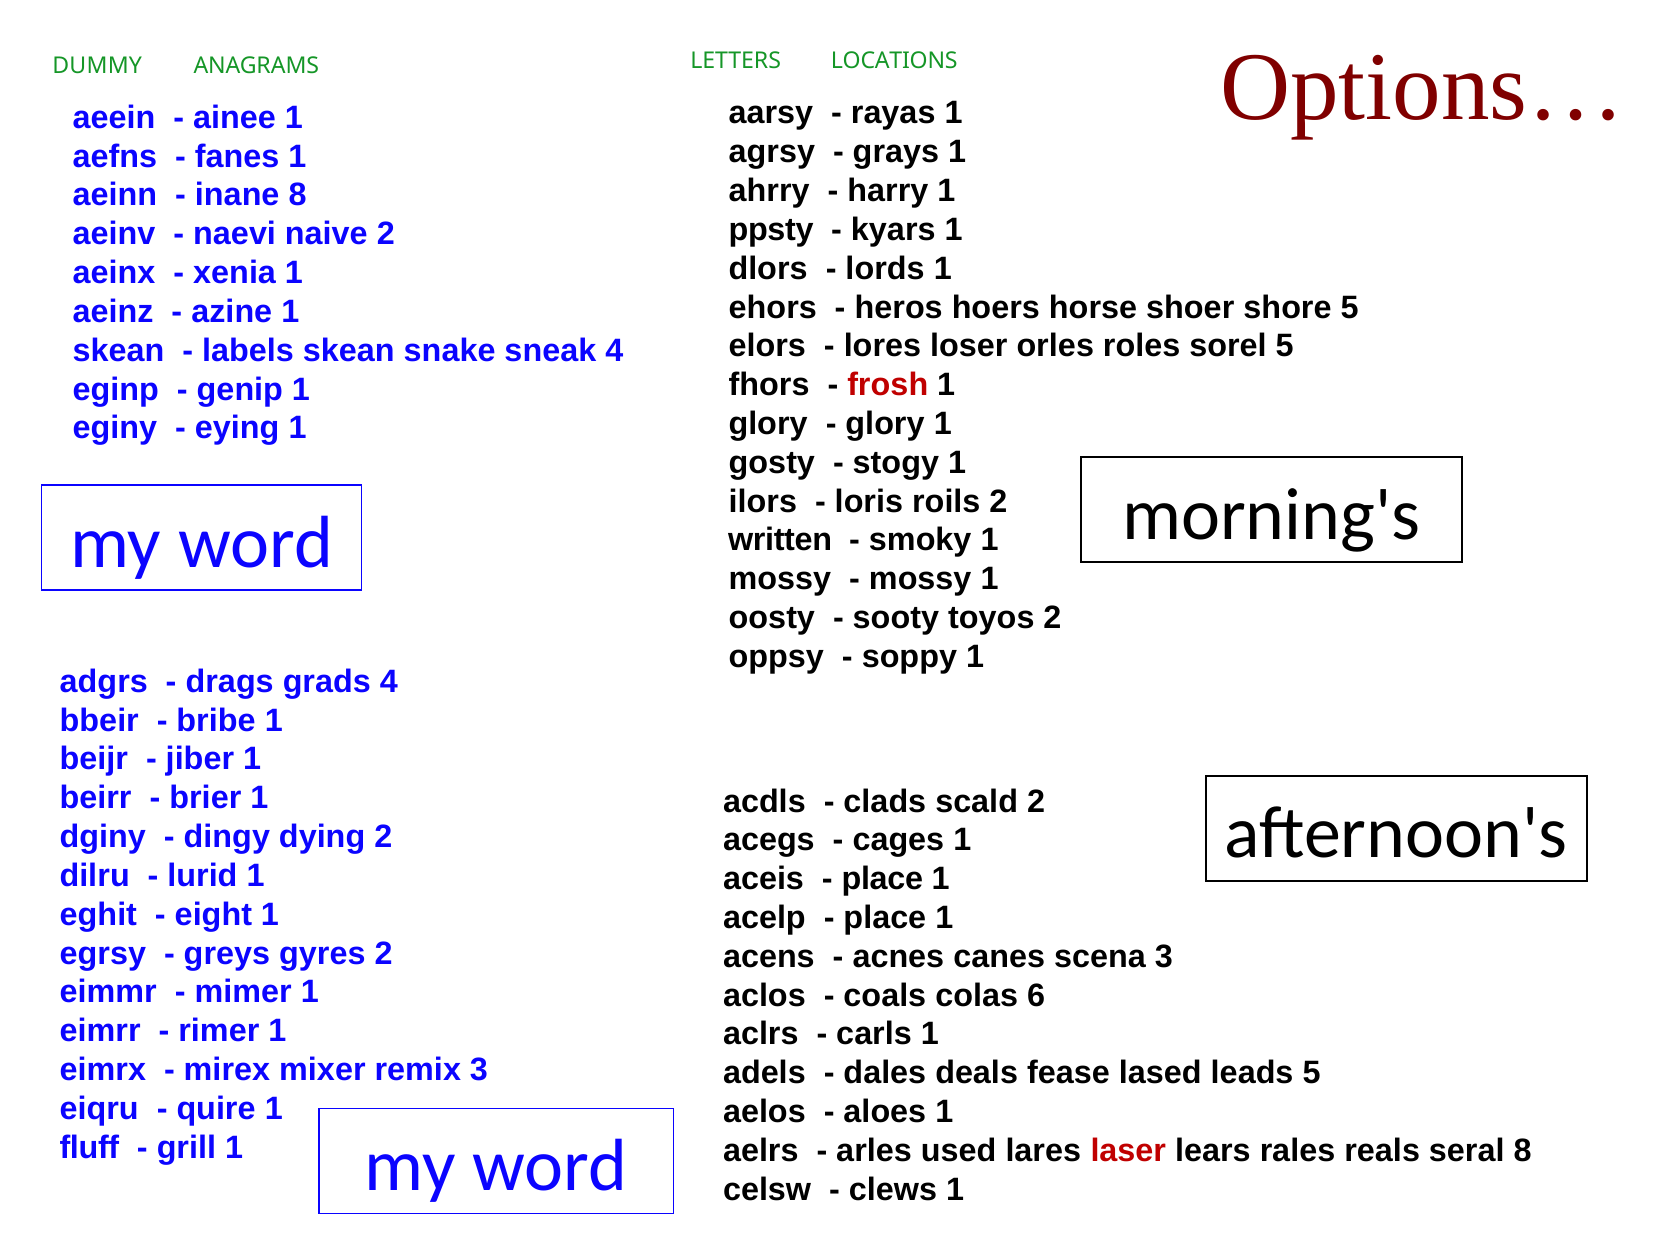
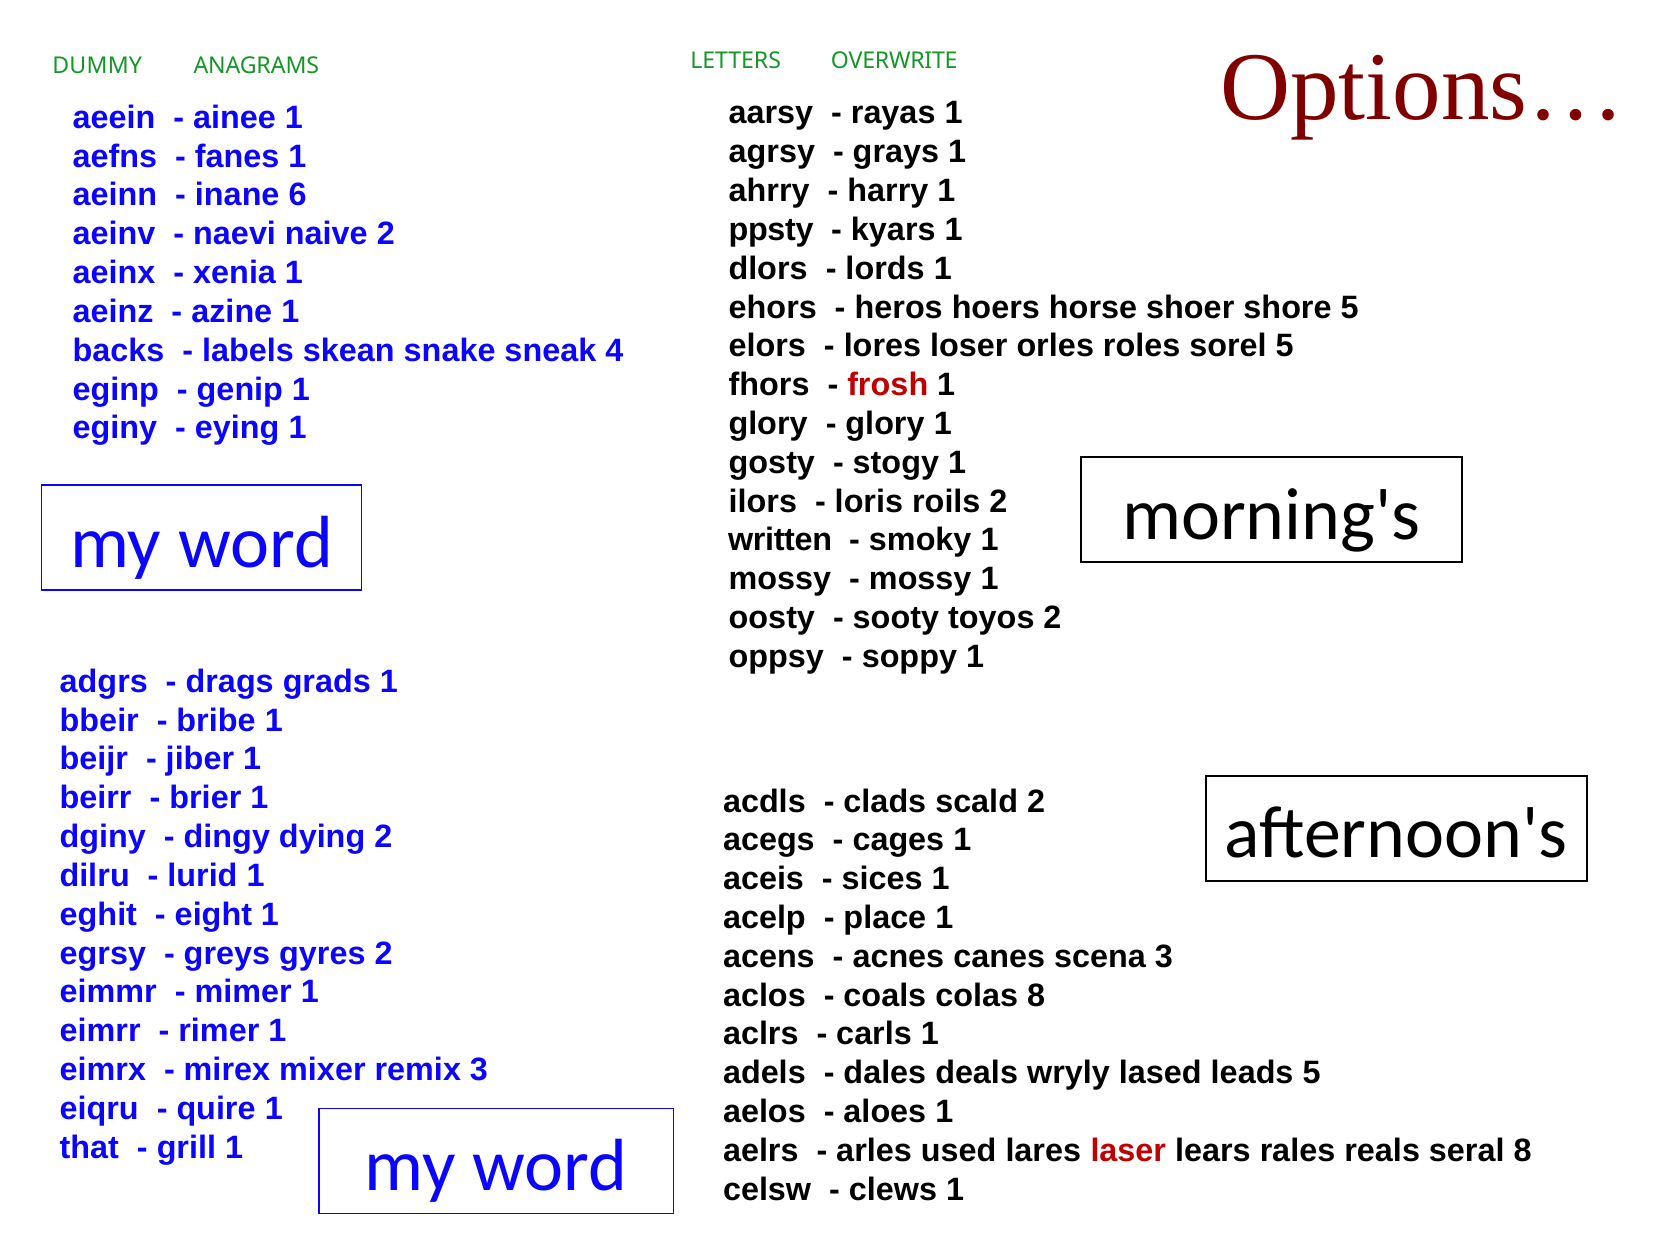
LOCATIONS: LOCATIONS -> OVERWRITE
inane 8: 8 -> 6
skean at (118, 351): skean -> backs
grads 4: 4 -> 1
place at (882, 879): place -> sices
colas 6: 6 -> 8
fease: fease -> wryly
fluff: fluff -> that
